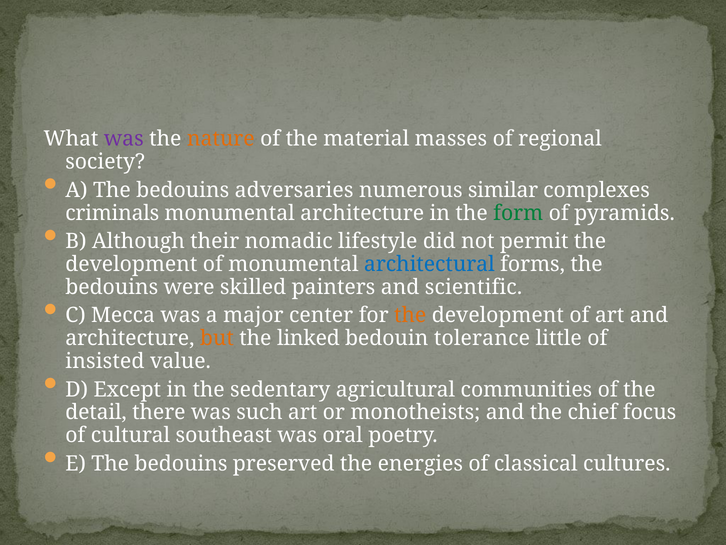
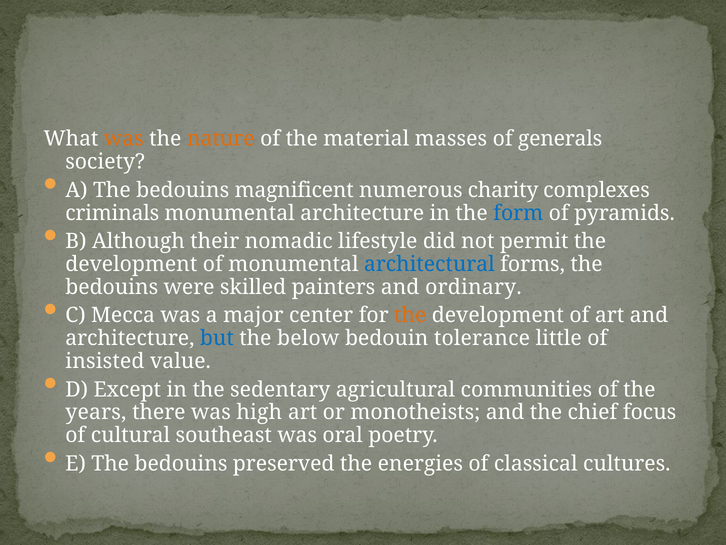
was at (124, 139) colour: purple -> orange
regional: regional -> generals
adversaries: adversaries -> magnificent
similar: similar -> charity
form colour: green -> blue
scientific: scientific -> ordinary
but colour: orange -> blue
linked: linked -> below
detail: detail -> years
such: such -> high
